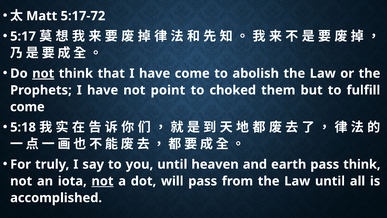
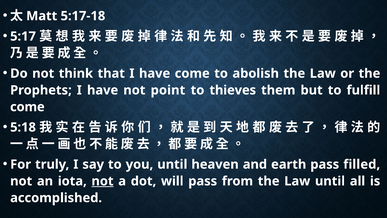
5:17-72: 5:17-72 -> 5:17-18
not at (43, 73) underline: present -> none
choked: choked -> thieves
pass think: think -> filled
